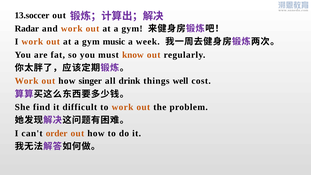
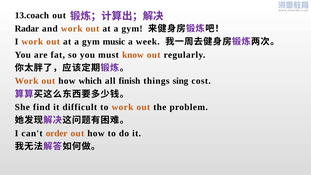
13.soccer: 13.soccer -> 13.coach
singer: singer -> which
drink: drink -> finish
well: well -> sing
